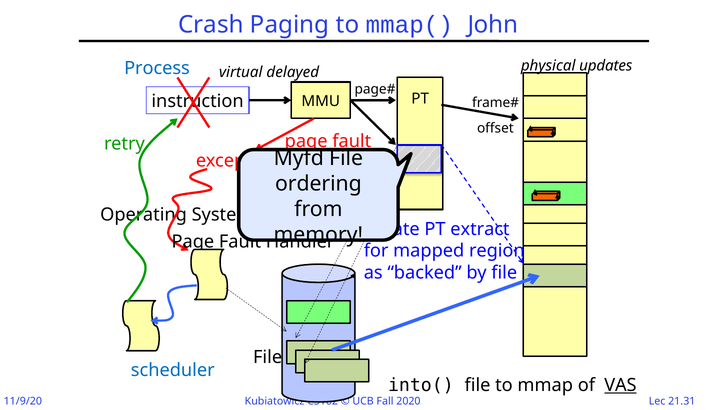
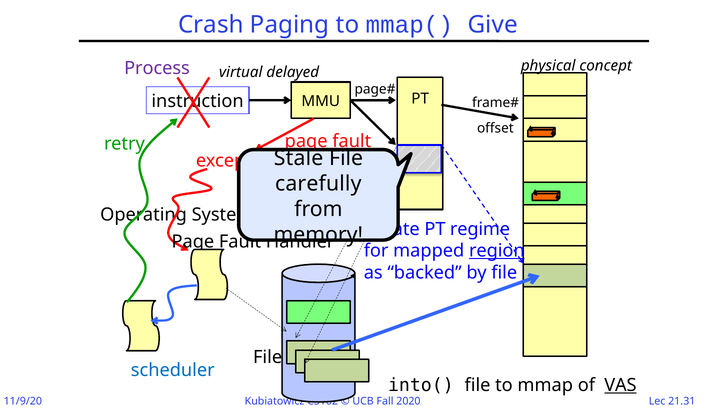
John: John -> Give
updates: updates -> concept
Process colour: blue -> purple
Myfd: Myfd -> Stale
ordering: ordering -> carefully
extract: extract -> regime
region underline: none -> present
